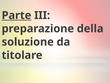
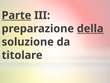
della underline: none -> present
